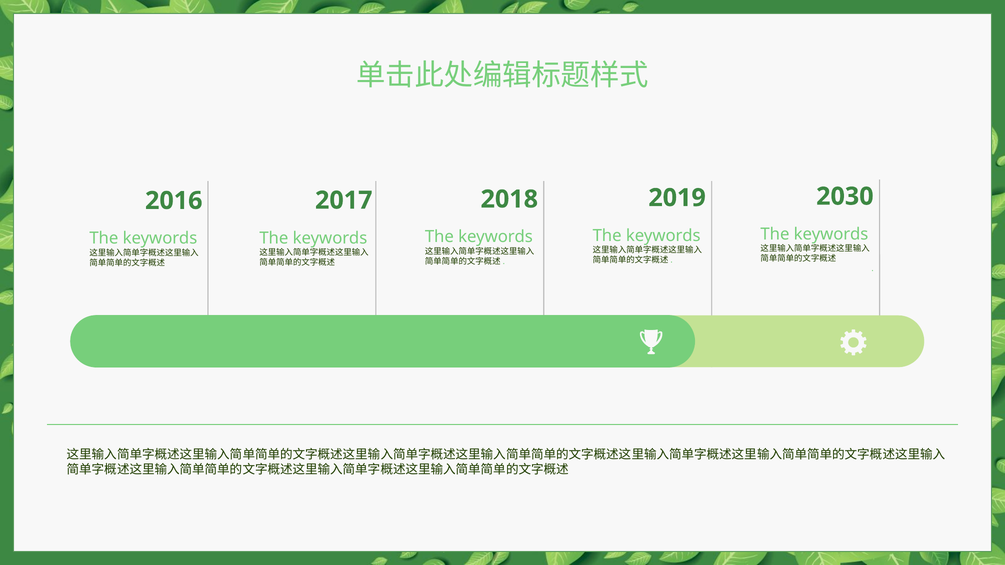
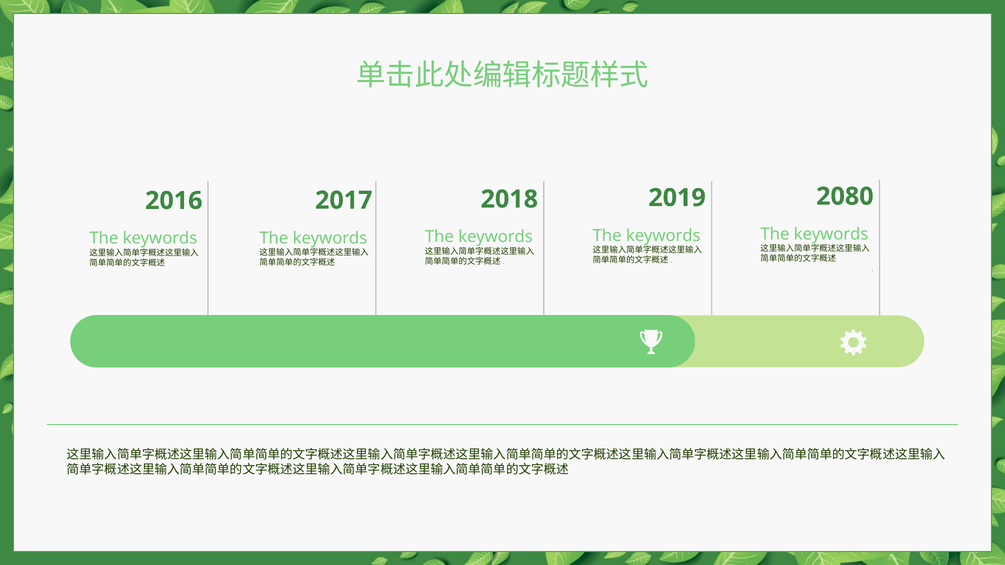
2030: 2030 -> 2080
